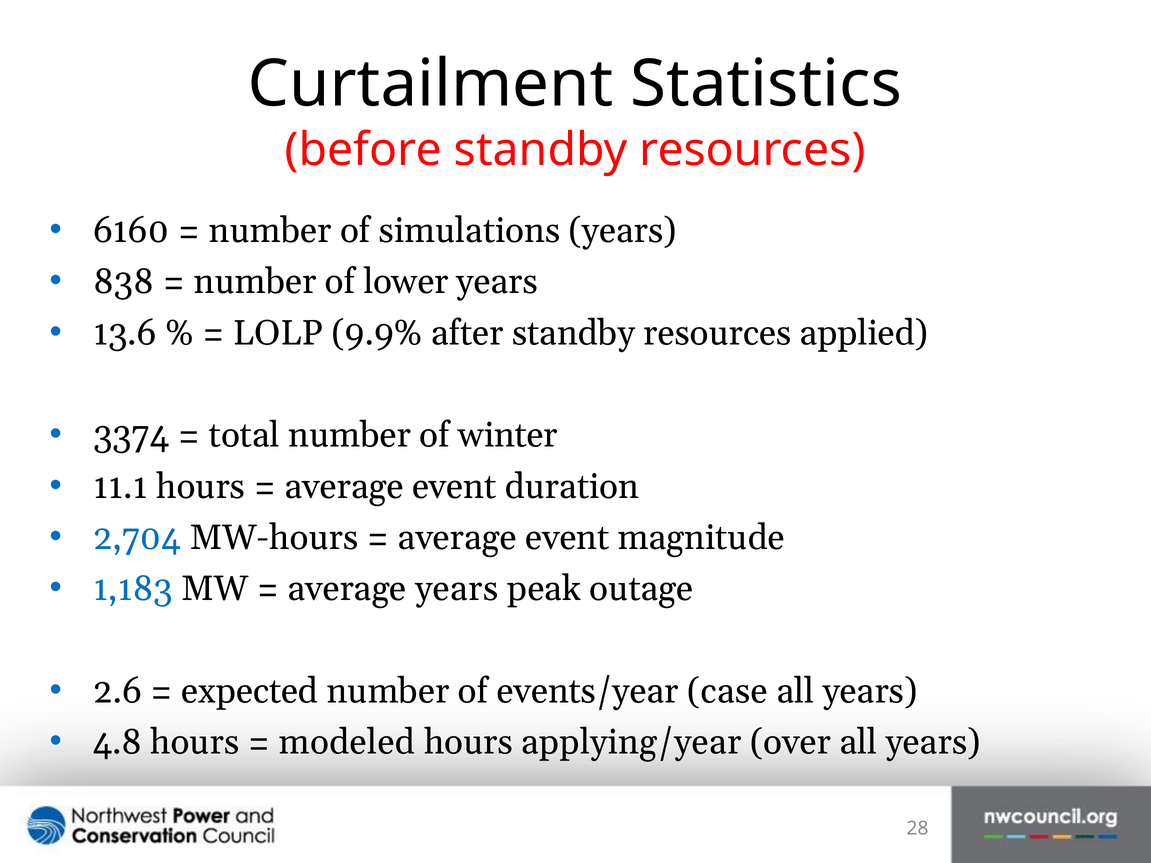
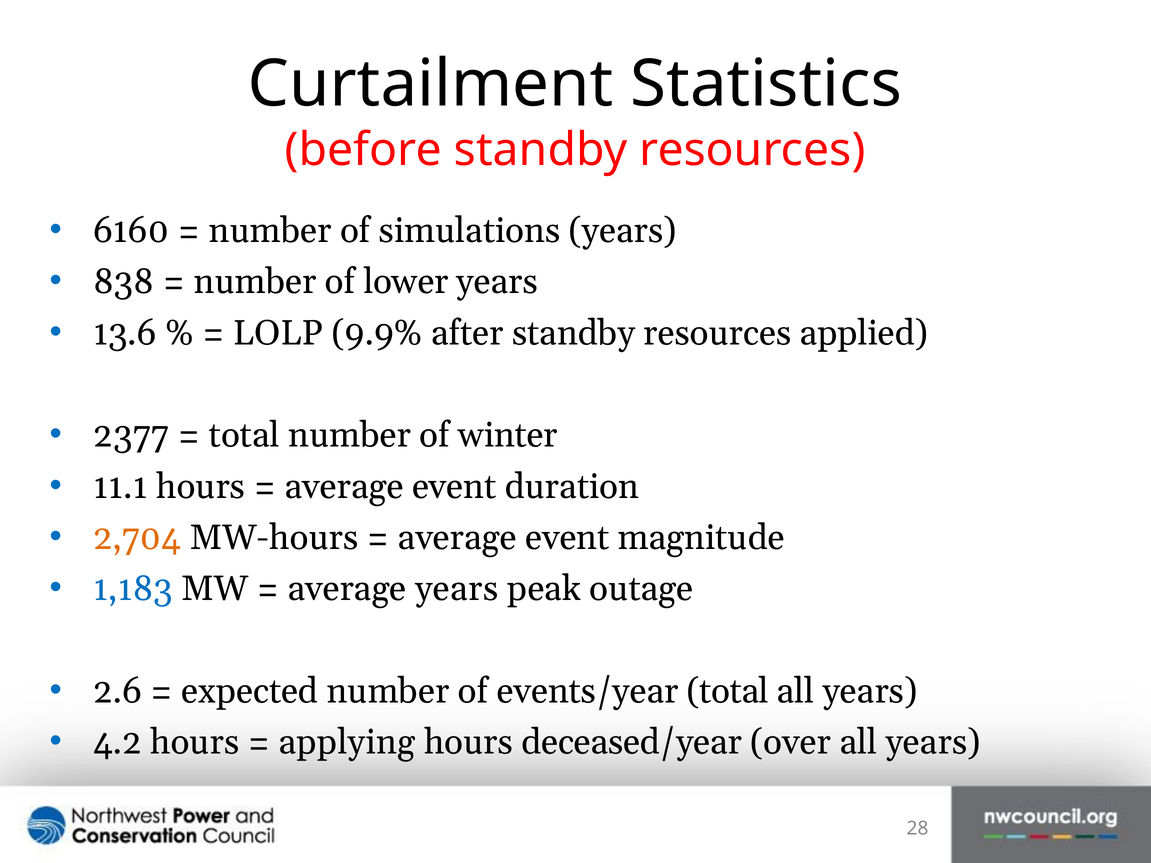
3374: 3374 -> 2377
2,704 colour: blue -> orange
events/year case: case -> total
4.8: 4.8 -> 4.2
modeled: modeled -> applying
applying/year: applying/year -> deceased/year
